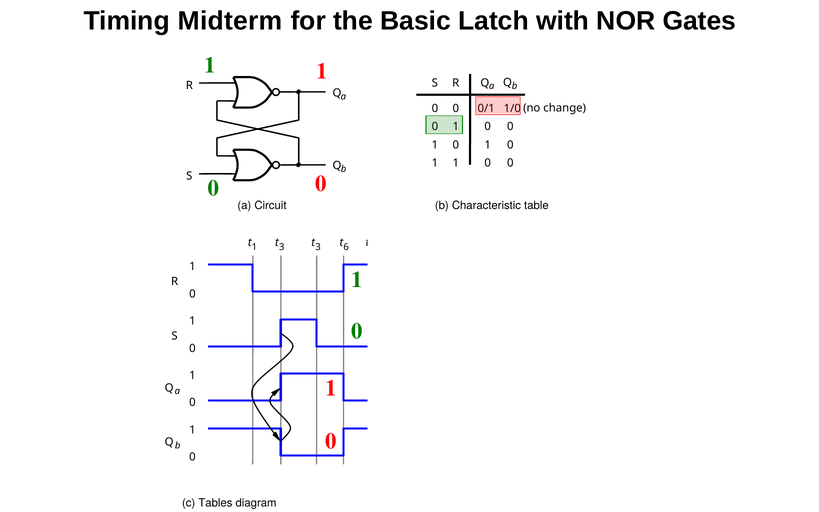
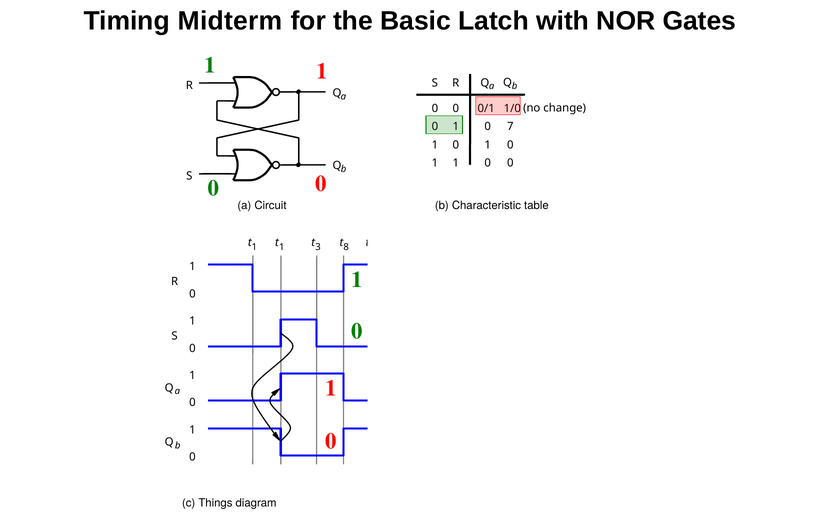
0 at (510, 127): 0 -> 7
1 t 3: 3 -> 1
3 t 6: 6 -> 8
Tables: Tables -> Things
